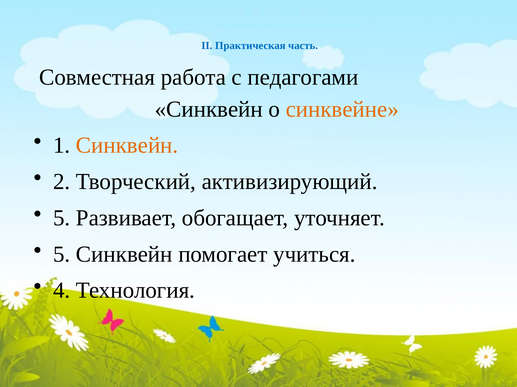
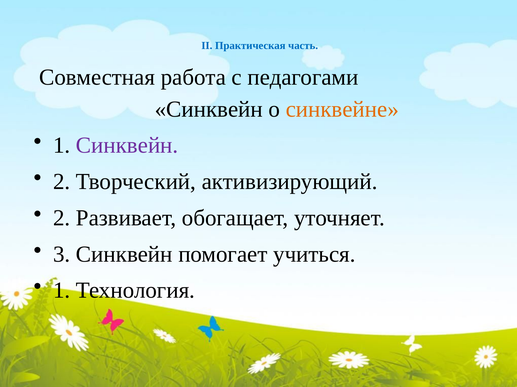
Синквейн at (127, 146) colour: orange -> purple
5 at (62, 218): 5 -> 2
5 at (62, 255): 5 -> 3
4 at (62, 291): 4 -> 1
